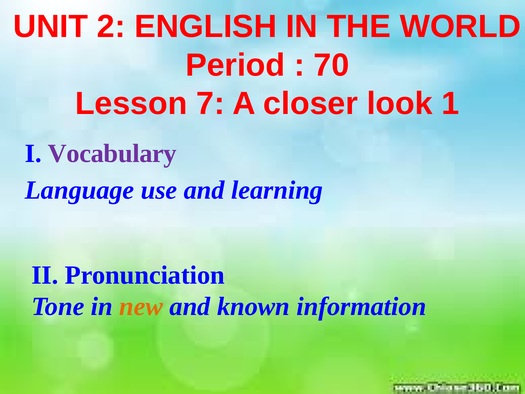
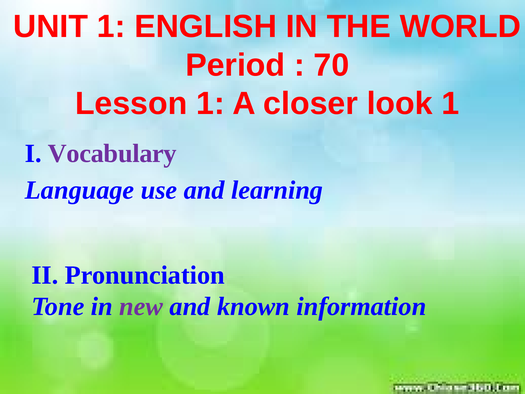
UNIT 2: 2 -> 1
Lesson 7: 7 -> 1
new colour: orange -> purple
